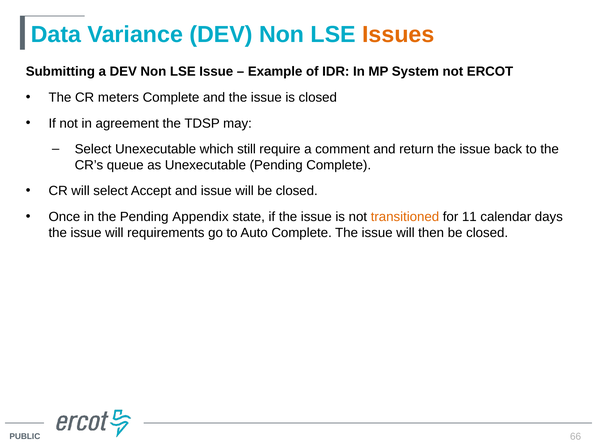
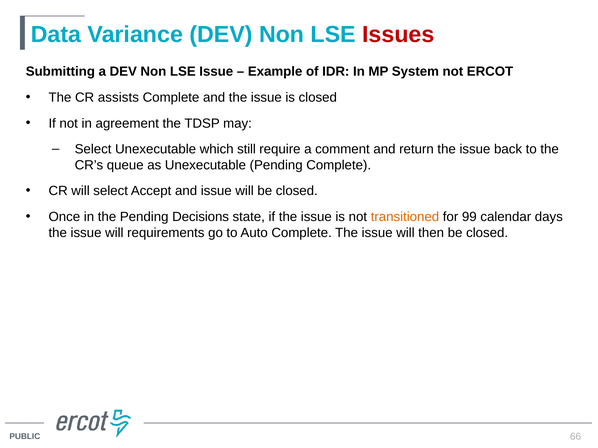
Issues colour: orange -> red
meters: meters -> assists
Appendix: Appendix -> Decisions
11: 11 -> 99
